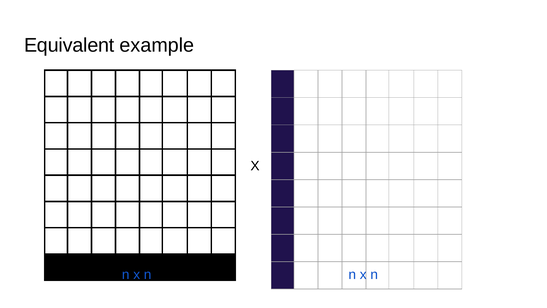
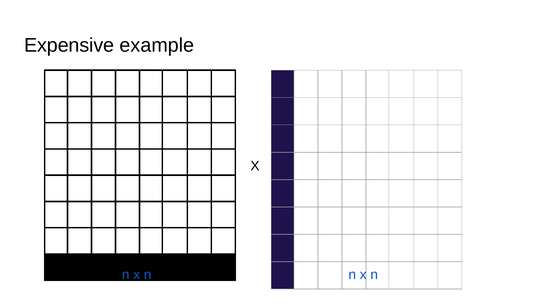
Equivalent: Equivalent -> Expensive
